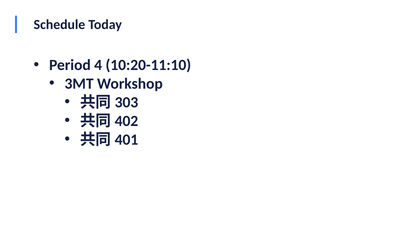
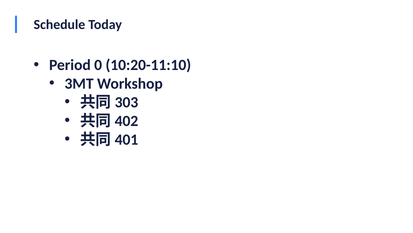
4: 4 -> 0
